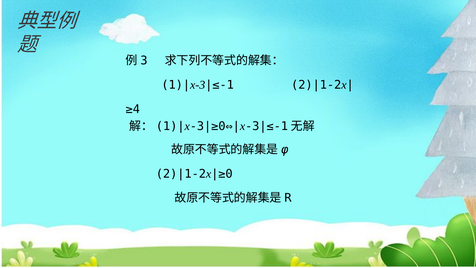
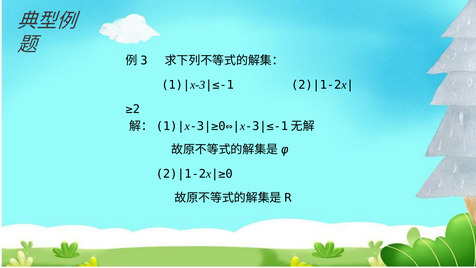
≥4: ≥4 -> ≥2
